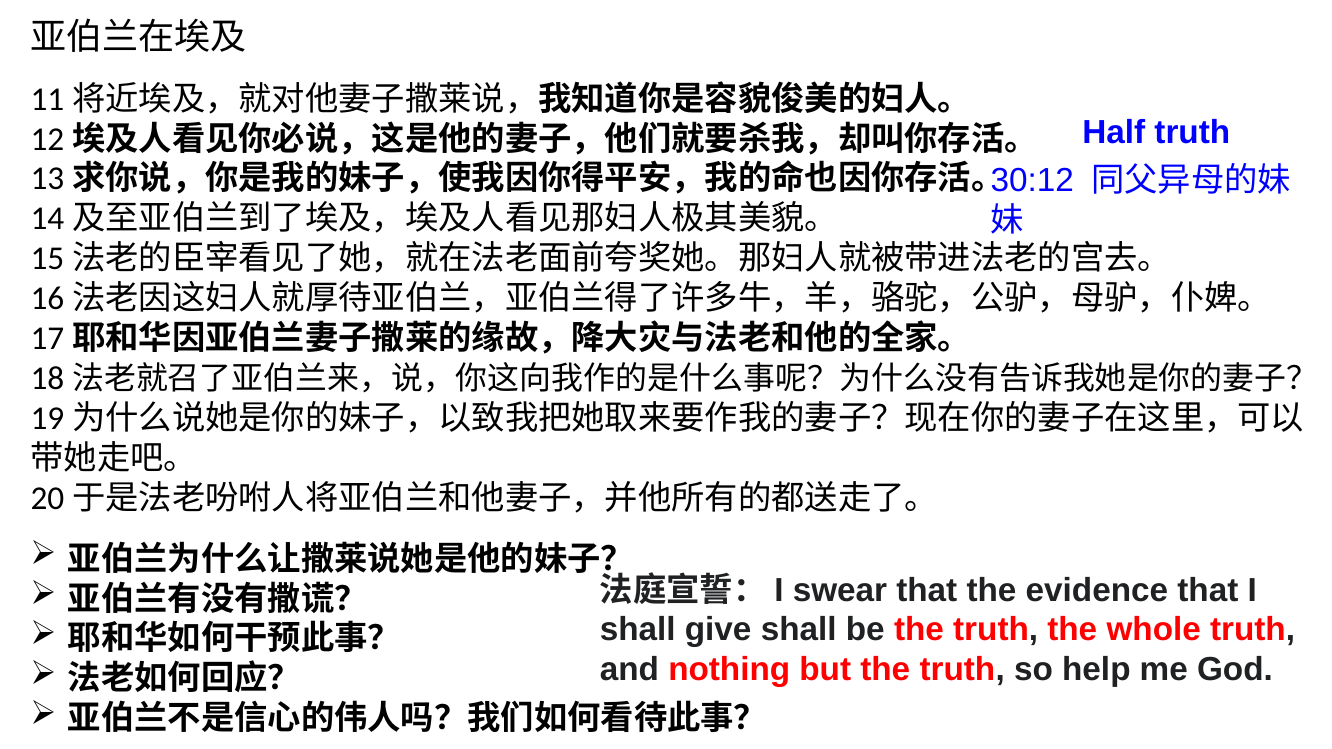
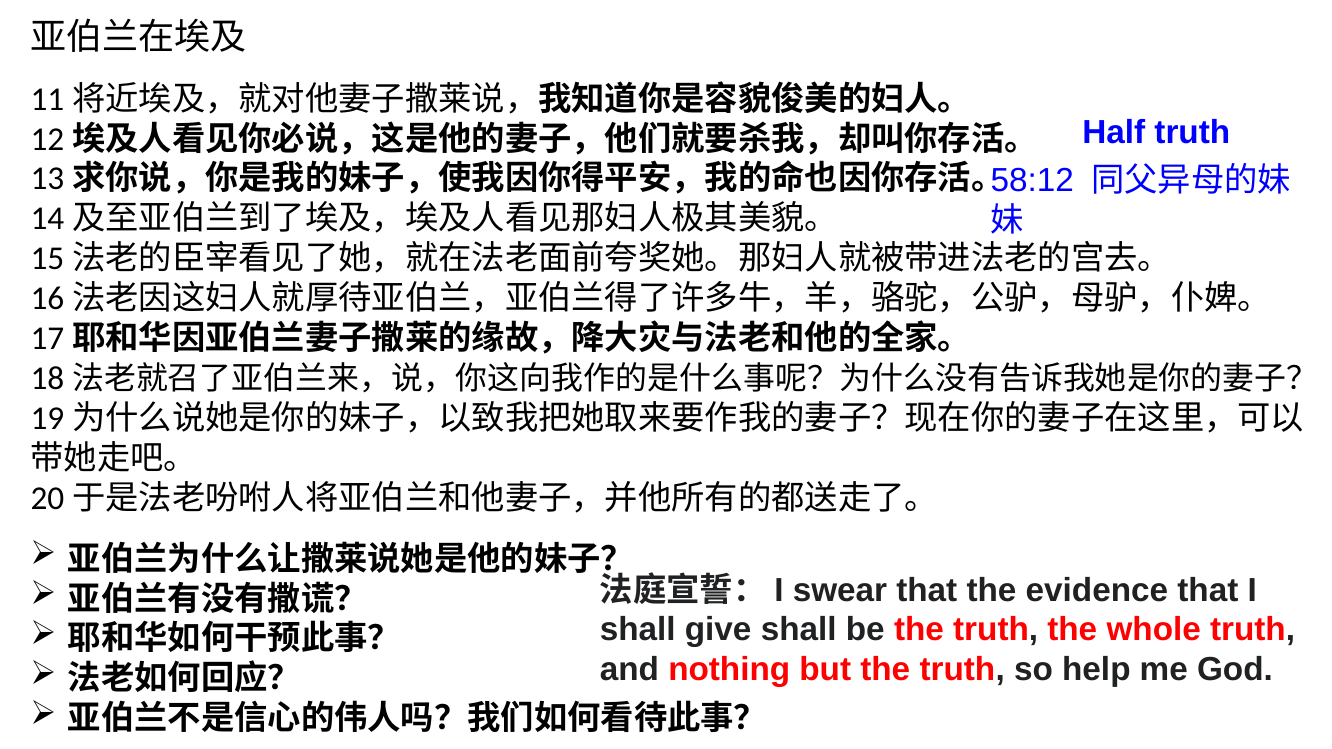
30:12: 30:12 -> 58:12
